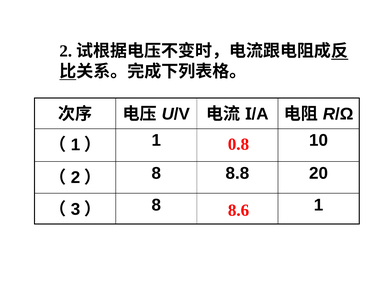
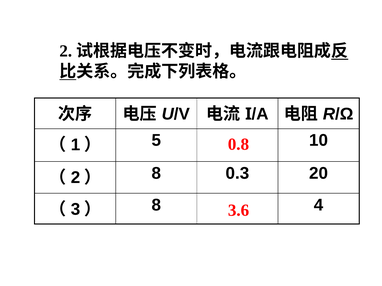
1 at (156, 141): 1 -> 5
8.8: 8.8 -> 0.3
8.6: 8.6 -> 3.6
8 1: 1 -> 4
